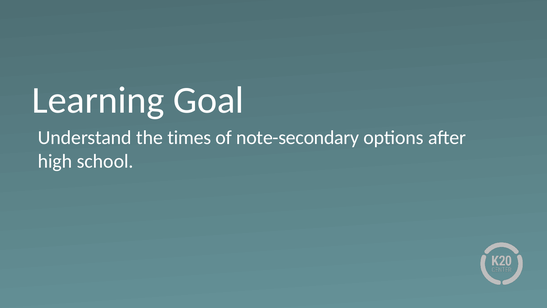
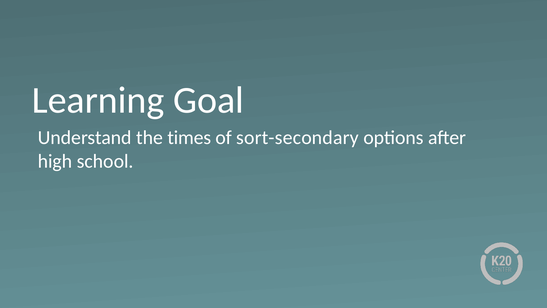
note-secondary: note-secondary -> sort-secondary
